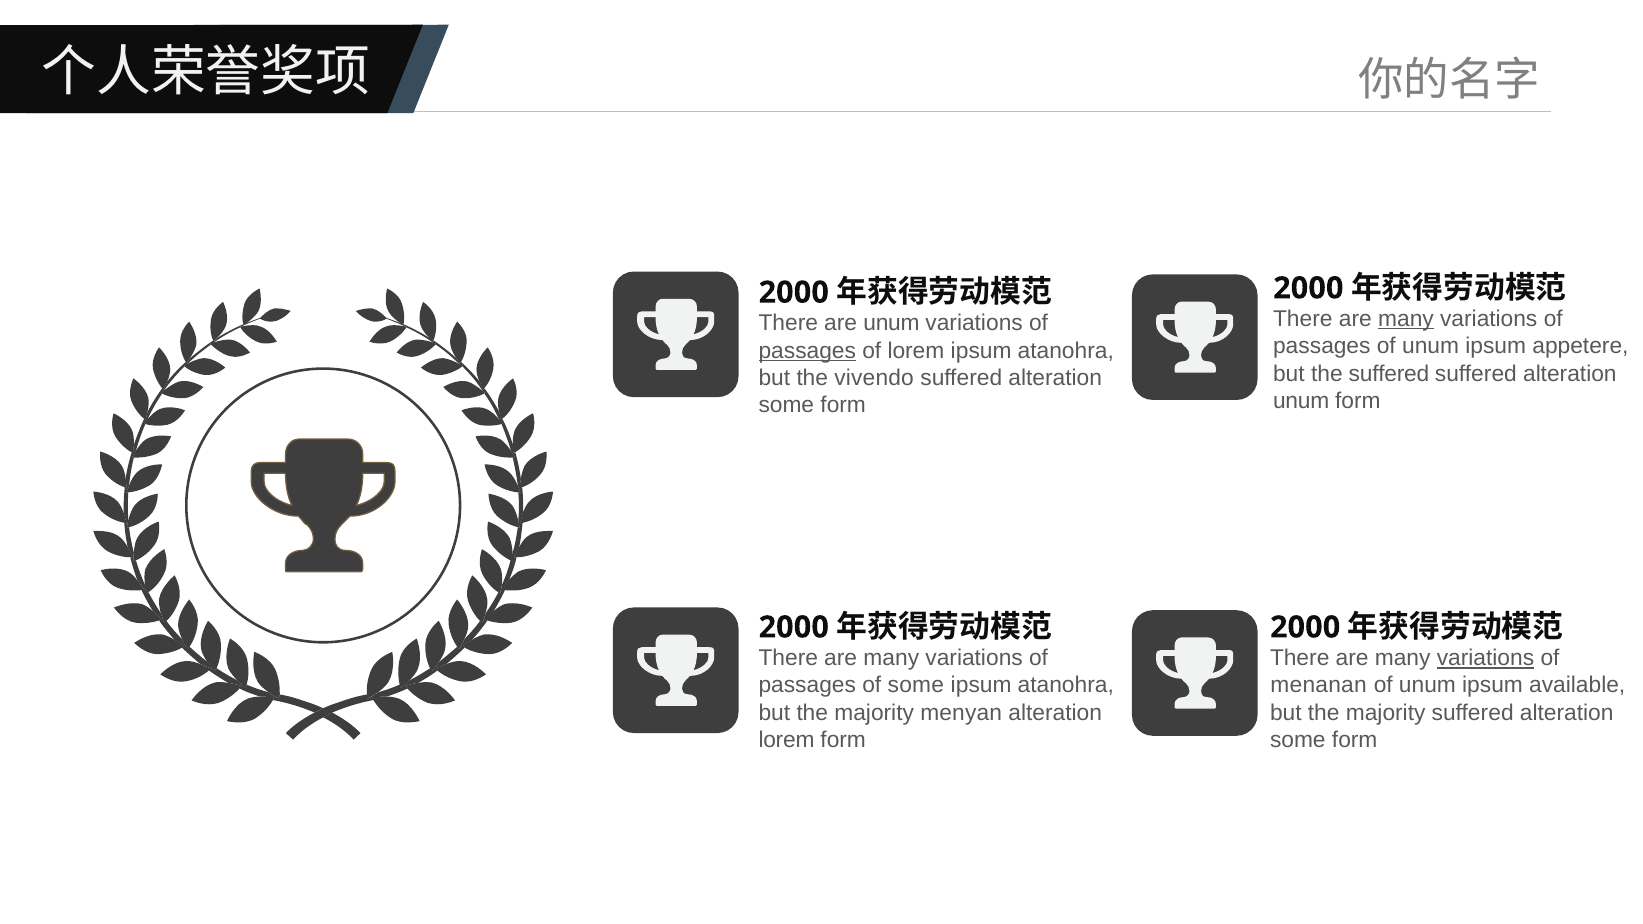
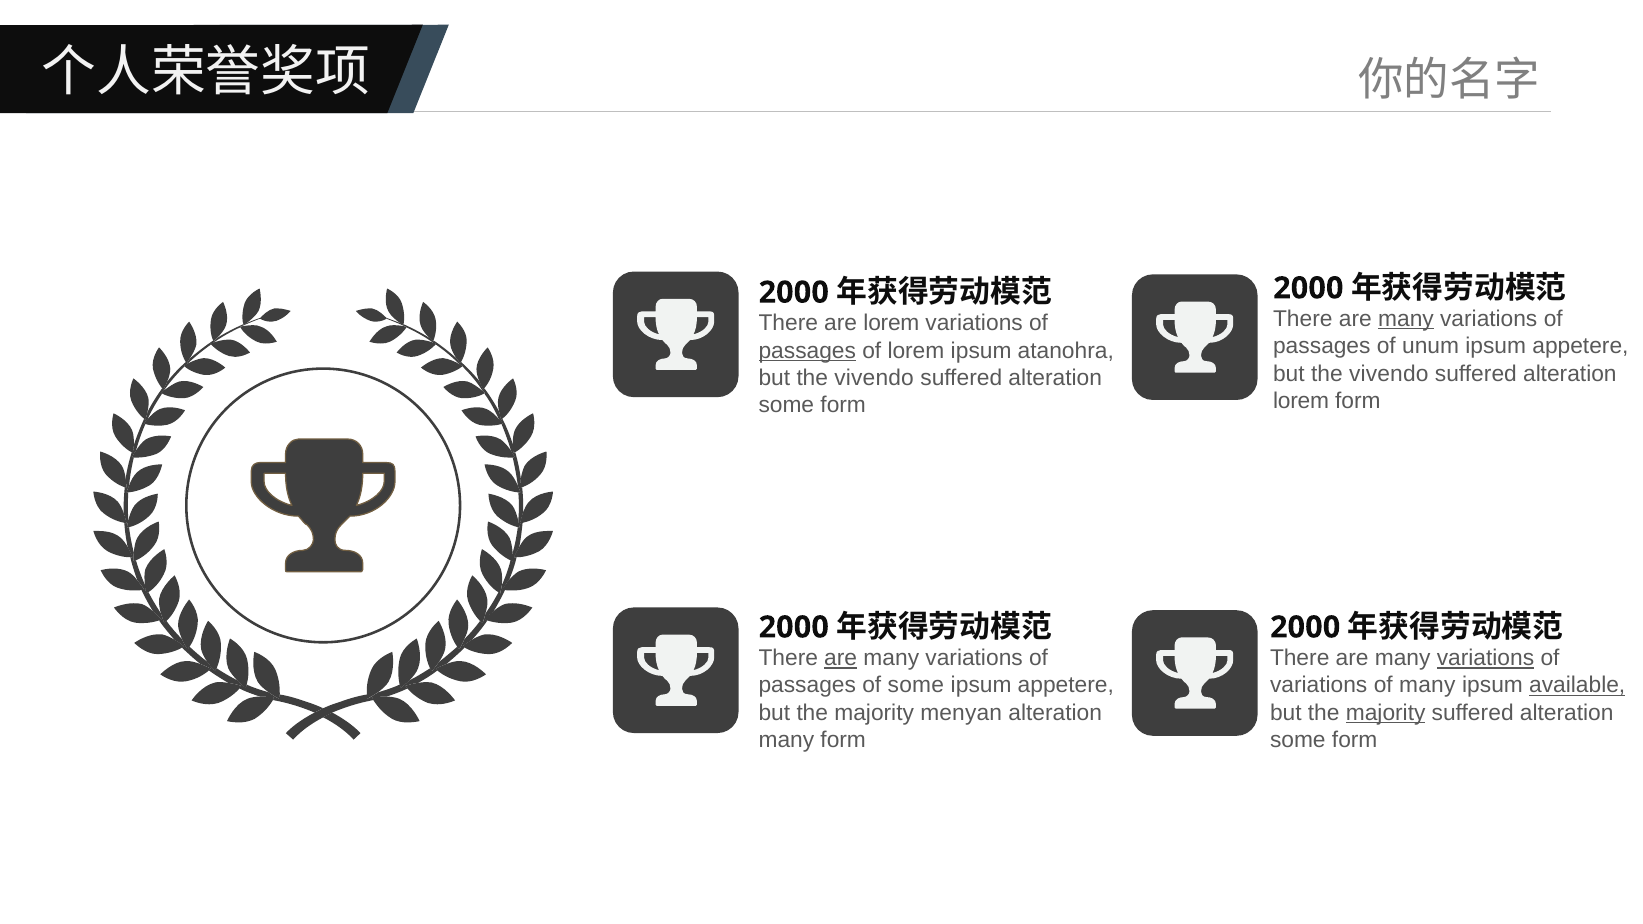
are unum: unum -> lorem
suffered at (1389, 374): suffered -> vivendo
unum at (1301, 401): unum -> lorem
are at (841, 658) underline: none -> present
atanohra at (1066, 686): atanohra -> appetere
menanan at (1319, 686): menanan -> variations
unum at (1427, 686): unum -> many
available underline: none -> present
majority at (1386, 713) underline: none -> present
lorem at (786, 740): lorem -> many
